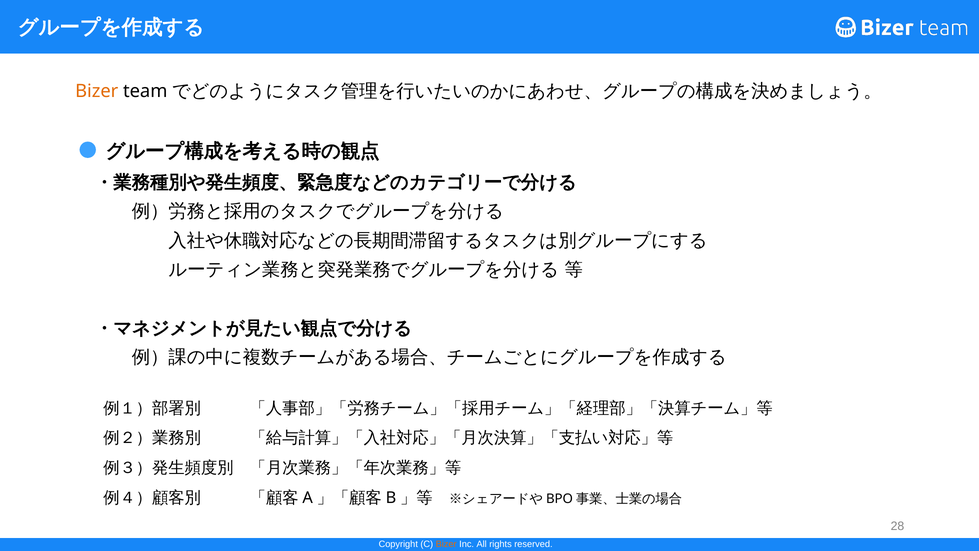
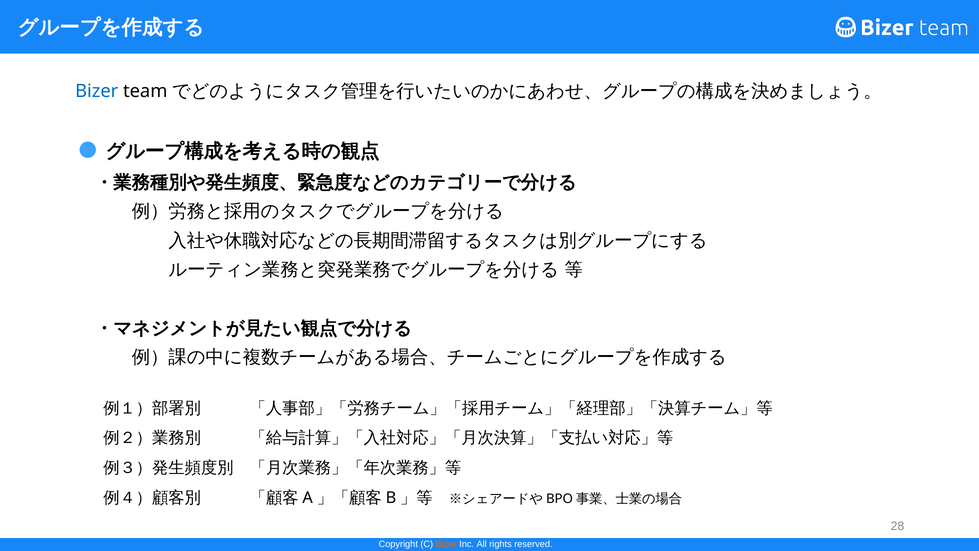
Bizer at (97, 91) colour: orange -> blue
